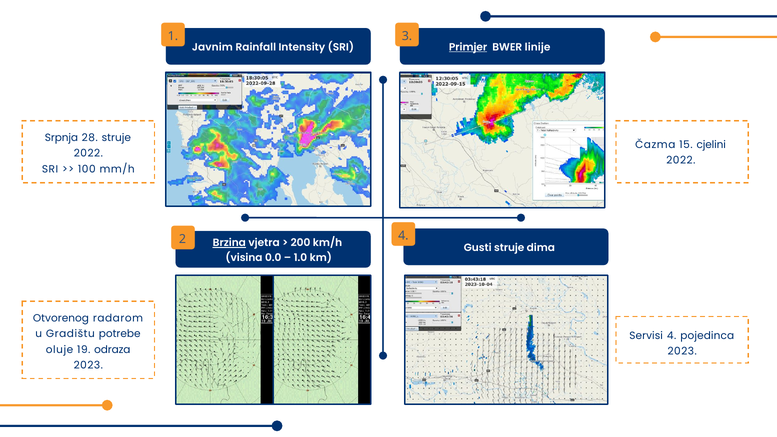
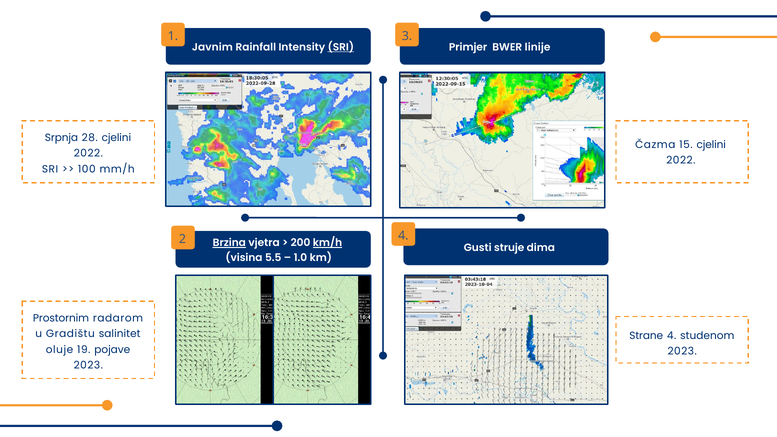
SRI at (341, 47) underline: none -> present
Primjer underline: present -> none
28 struje: struje -> cjelini
km/h underline: none -> present
0.0: 0.0 -> 5.5
Otvorenog: Otvorenog -> Prostornim
potrebe: potrebe -> salinitet
Servisi: Servisi -> Strane
pojedinca: pojedinca -> studenom
odraza: odraza -> pojave
